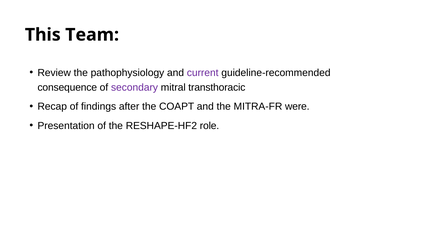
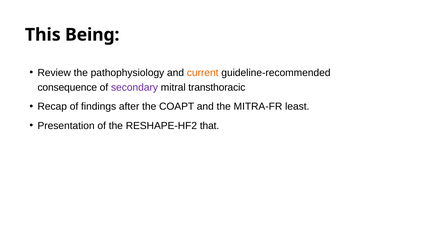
Team: Team -> Being
current colour: purple -> orange
were: were -> least
role: role -> that
